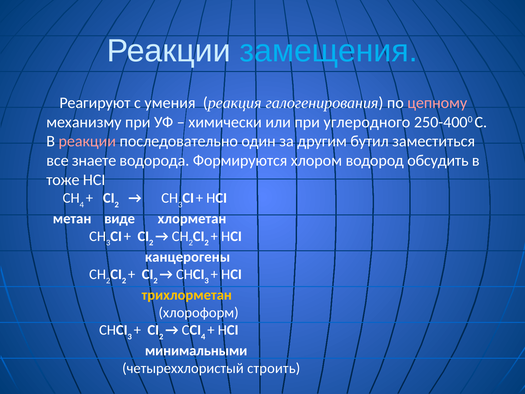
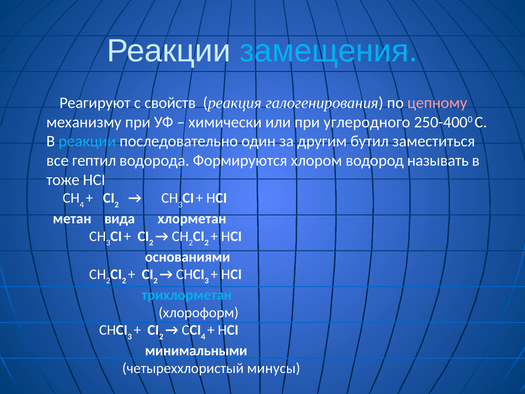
умения: умения -> свойств
реакции at (87, 141) colour: pink -> light blue
знаете: знаете -> гептил
обсудить: обсудить -> называть
виде: виде -> вида
канцерогены: канцерогены -> основаниями
трихлорметан colour: yellow -> light blue
строить: строить -> минусы
